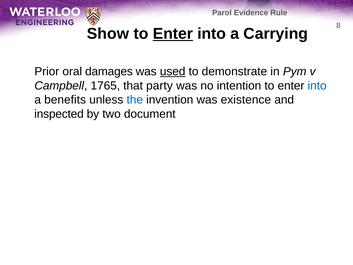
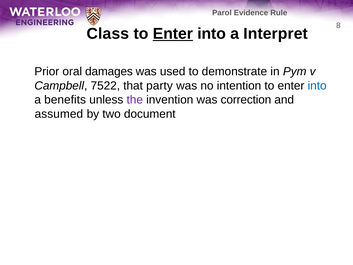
Show: Show -> Class
Carrying: Carrying -> Interpret
used underline: present -> none
1765: 1765 -> 7522
the colour: blue -> purple
existence: existence -> correction
inspected: inspected -> assumed
